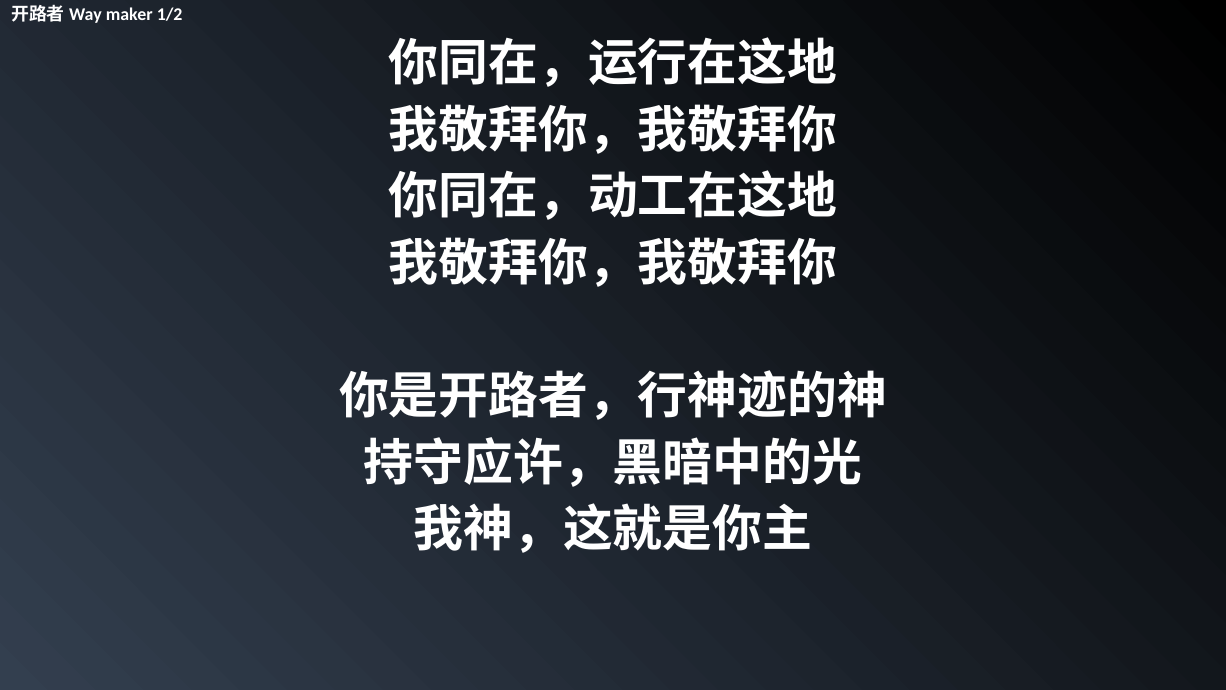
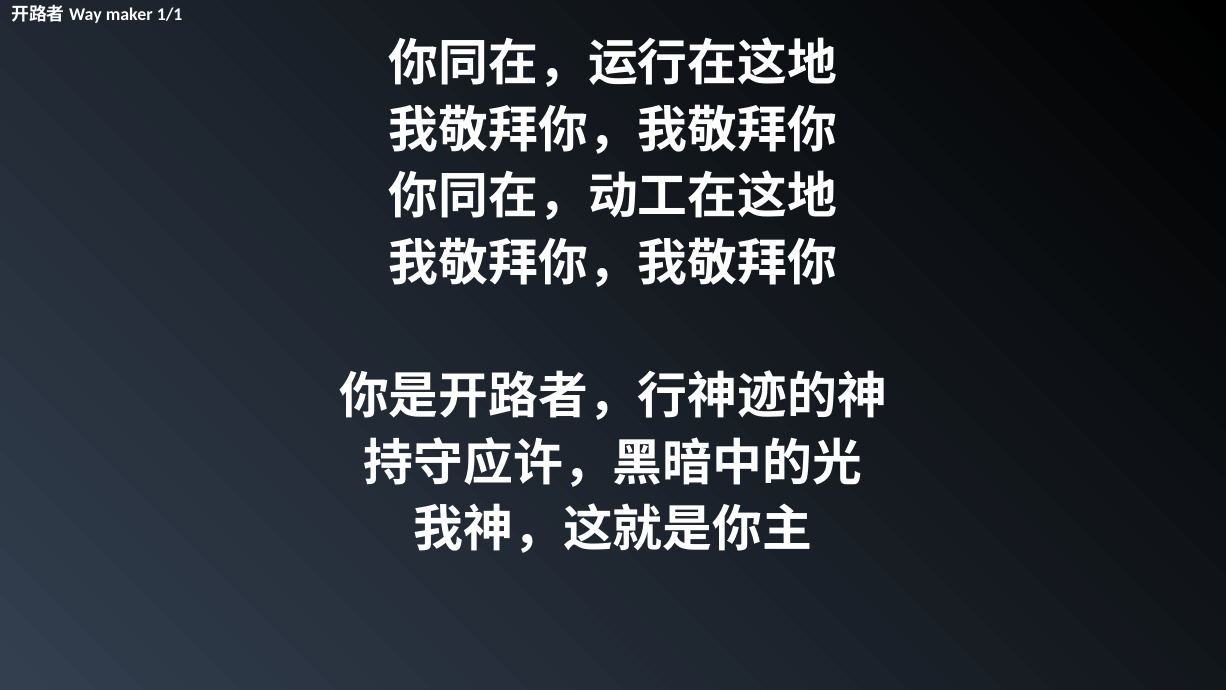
1/2: 1/2 -> 1/1
